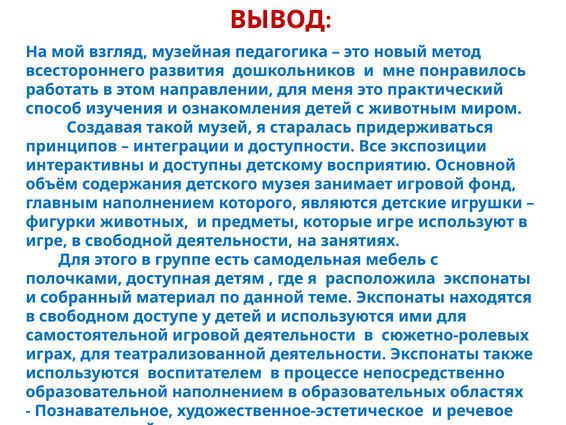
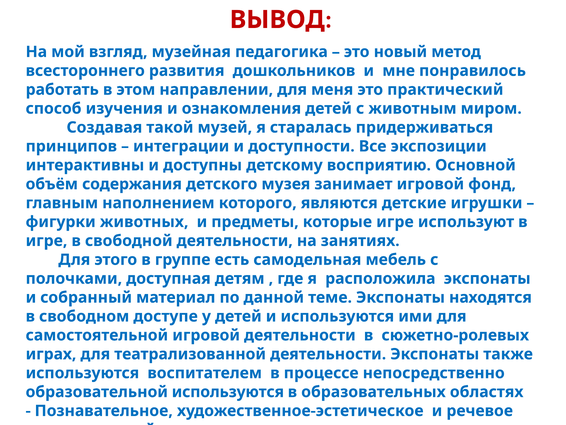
образовательной наполнением: наполнением -> используются
